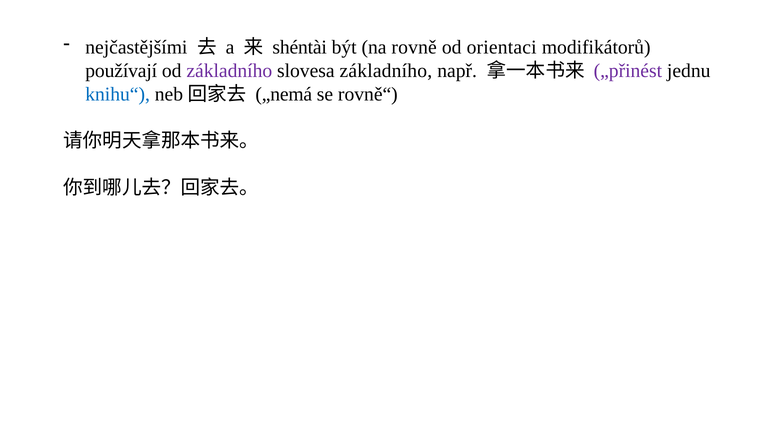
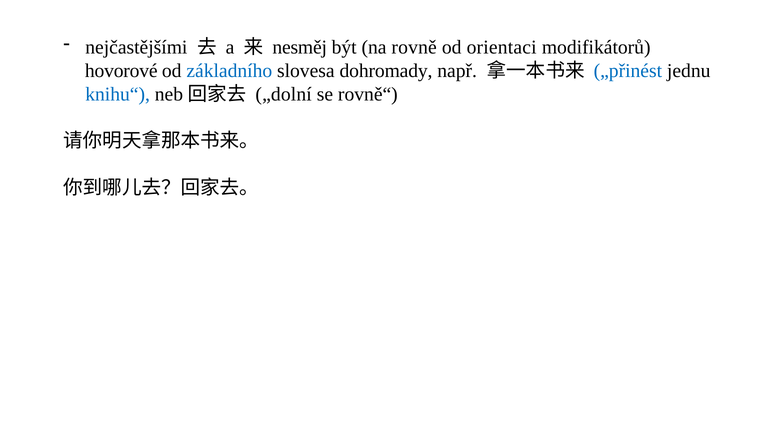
shéntài: shéntài -> nesměj
používají: používají -> hovorové
základního at (229, 71) colour: purple -> blue
slovesa základního: základního -> dohromady
„přinést colour: purple -> blue
„nemá: „nemá -> „dolní
